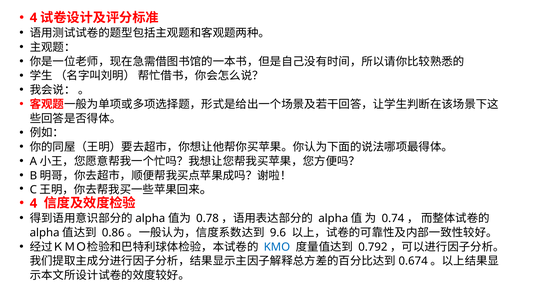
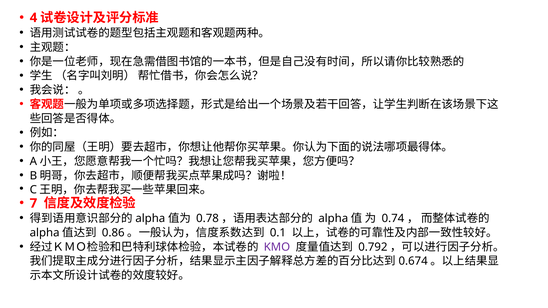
4 at (33, 203): 4 -> 7
9.6: 9.6 -> 0.1
KMO colour: blue -> purple
